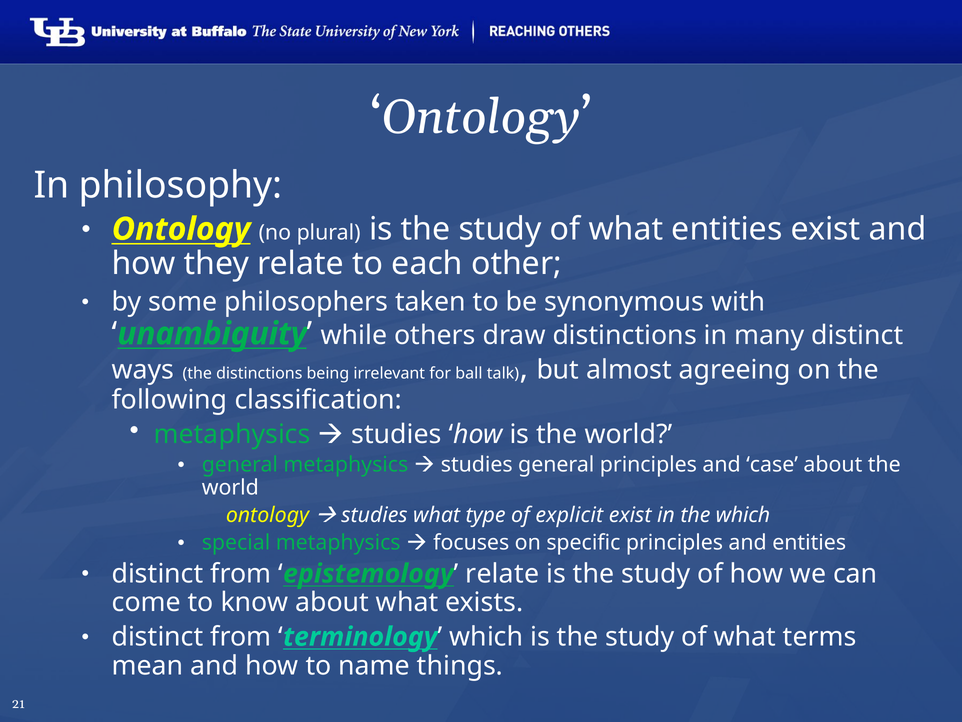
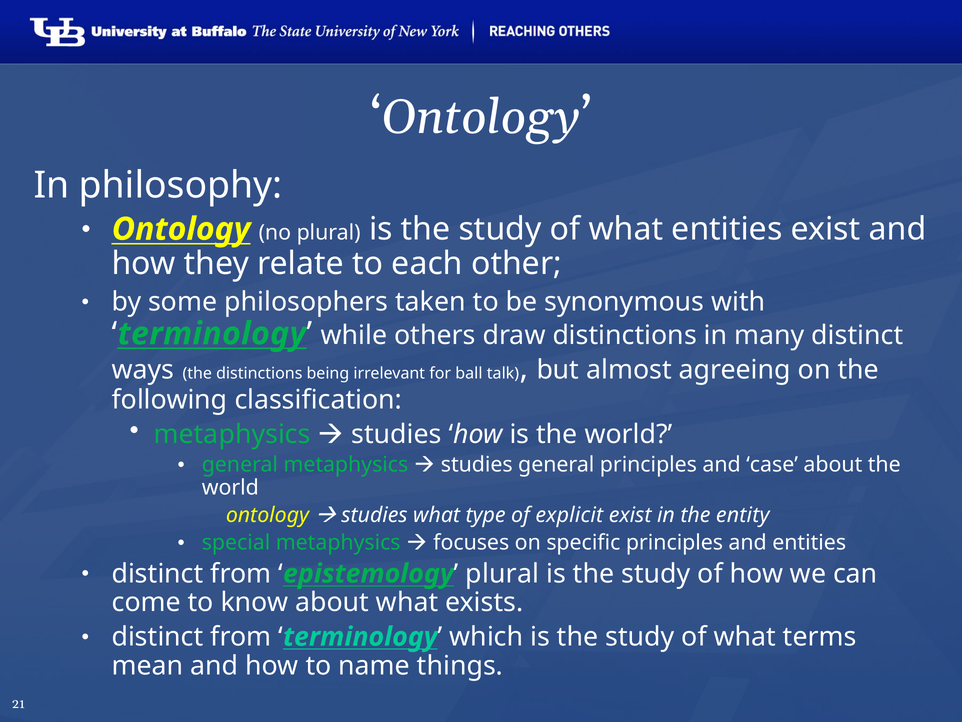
unambiguity at (212, 334): unambiguity -> terminology
the which: which -> entity
relate at (502, 573): relate -> plural
